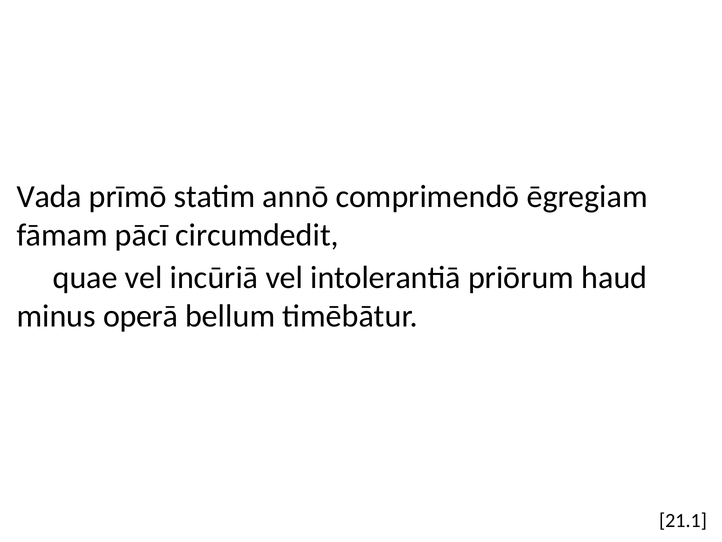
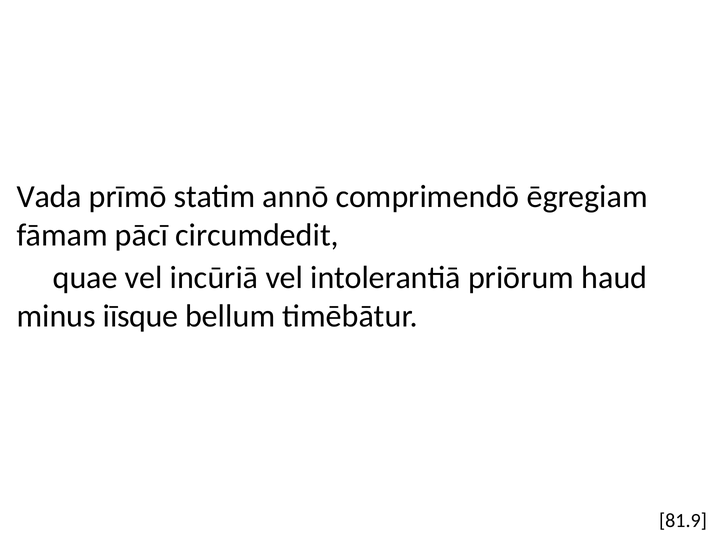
operā: operā -> iīsque
21.1: 21.1 -> 81.9
